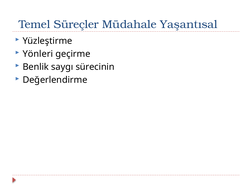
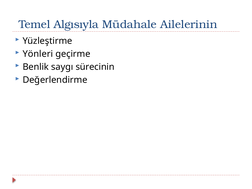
Süreçler: Süreçler -> Algısıyla
Yaşantısal: Yaşantısal -> Ailelerinin
